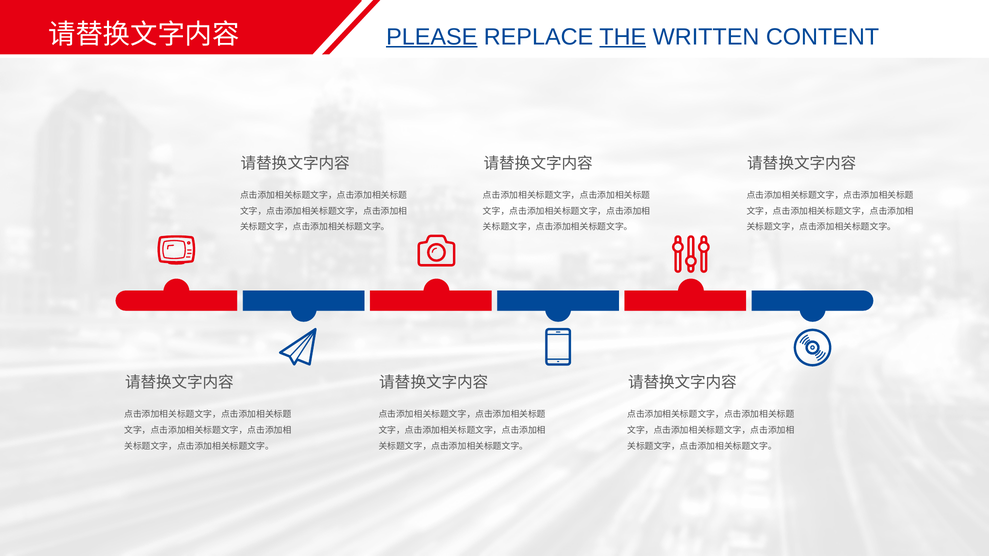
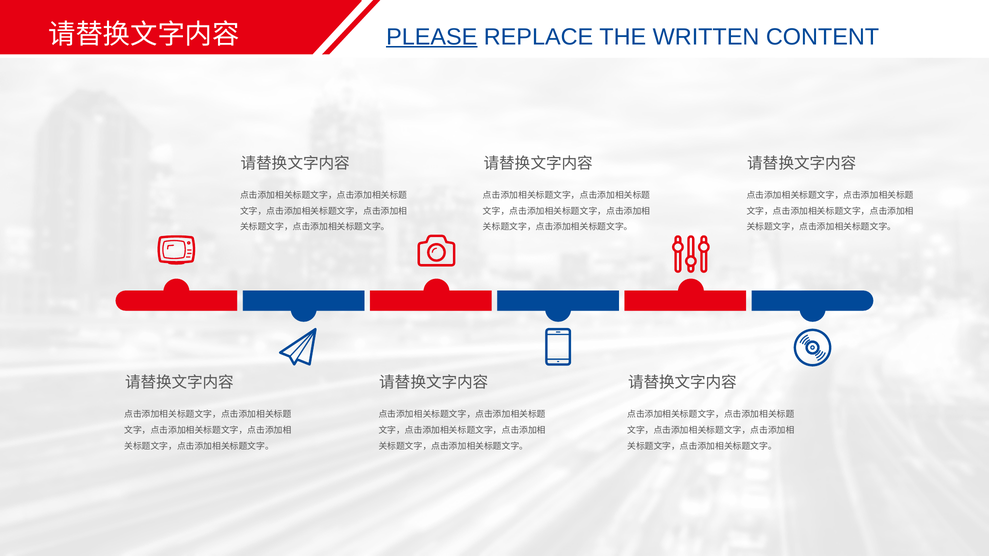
THE underline: present -> none
